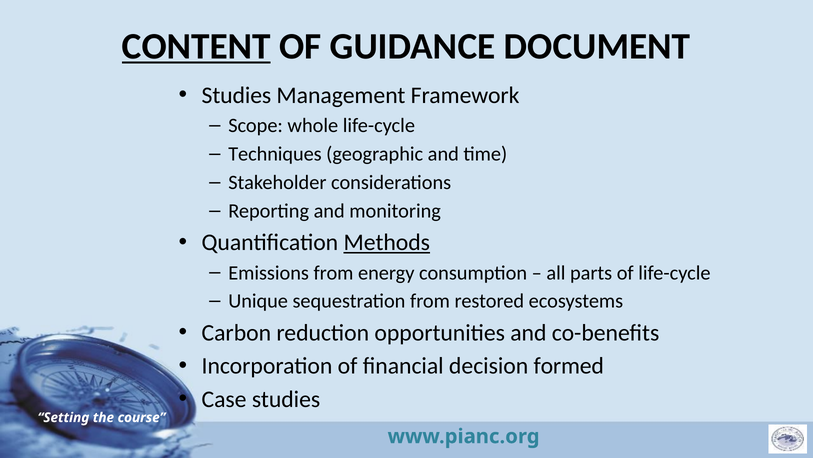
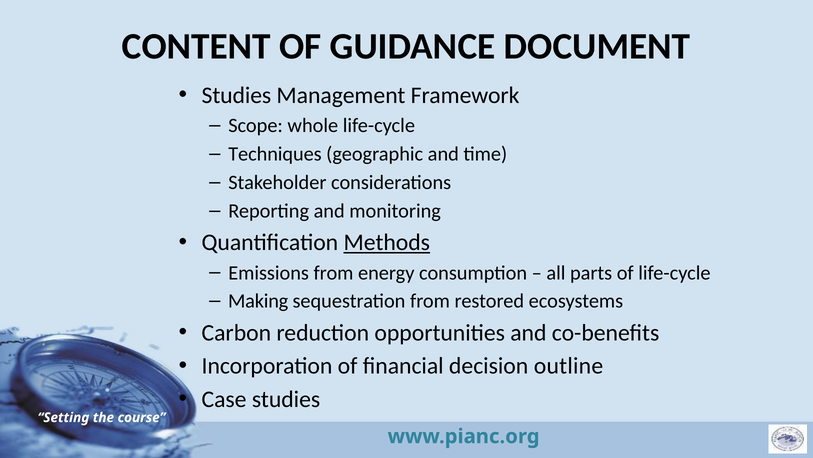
CONTENT underline: present -> none
Unique: Unique -> Making
formed: formed -> outline
